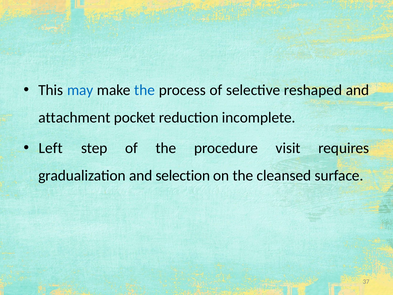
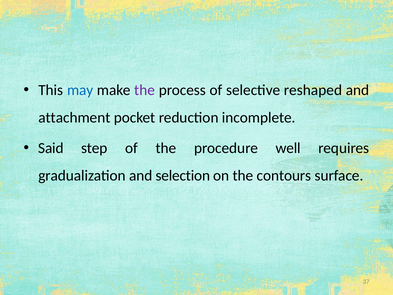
the at (145, 90) colour: blue -> purple
Left: Left -> Said
visit: visit -> well
cleansed: cleansed -> contours
